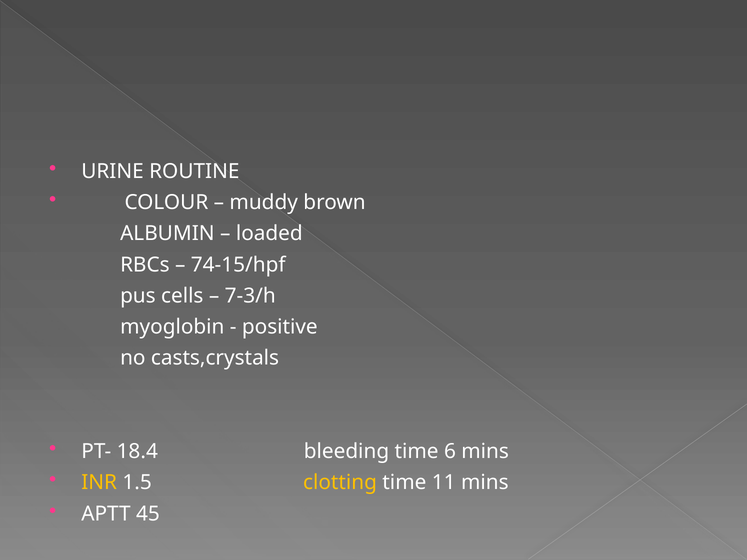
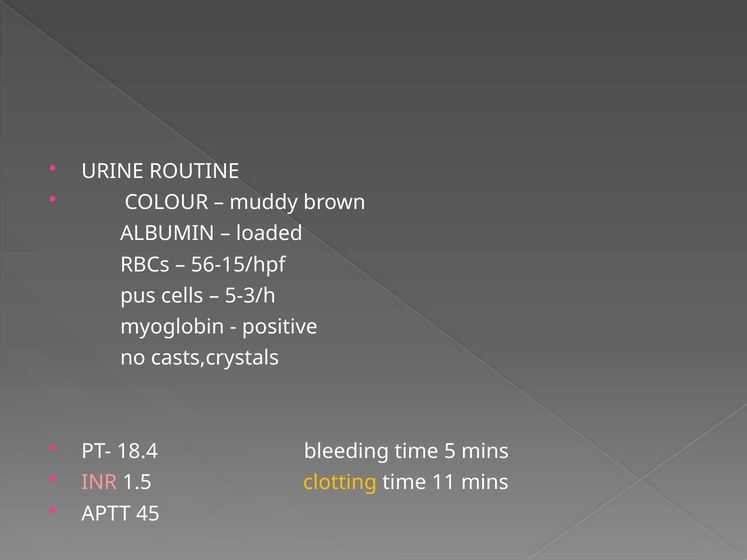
74-15/hpf: 74-15/hpf -> 56-15/hpf
7-3/h: 7-3/h -> 5-3/h
6: 6 -> 5
INR colour: yellow -> pink
